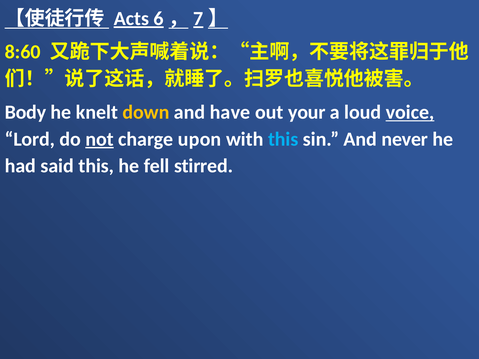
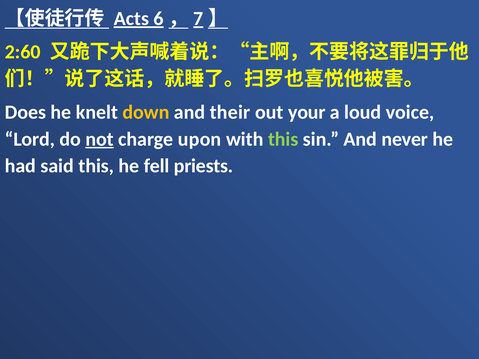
8:60: 8:60 -> 2:60
Body: Body -> Does
have: have -> their
voice underline: present -> none
this at (283, 139) colour: light blue -> light green
stirred: stirred -> priests
